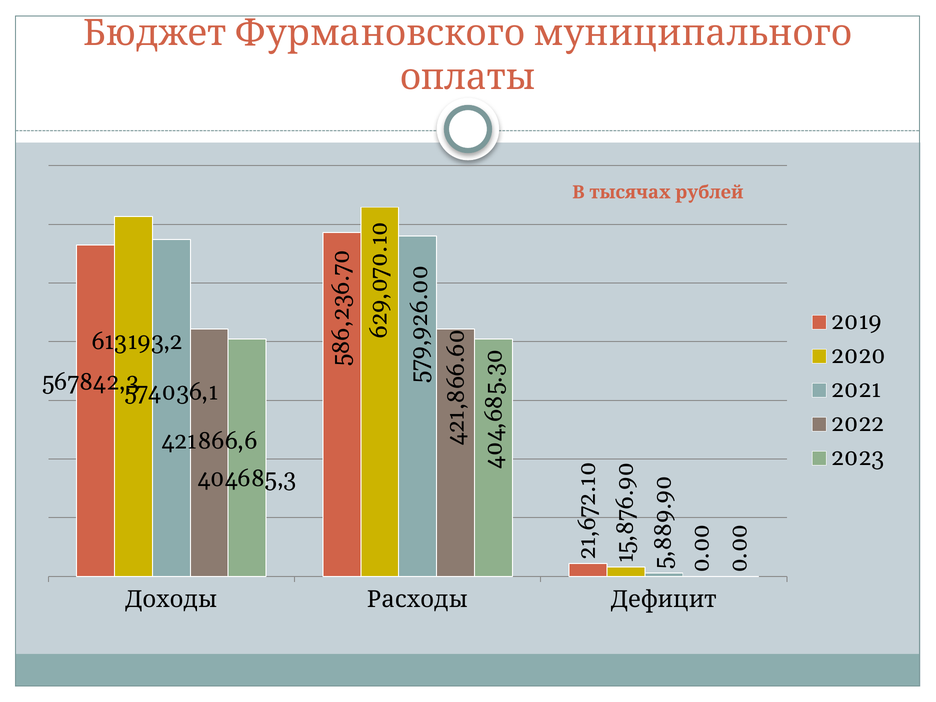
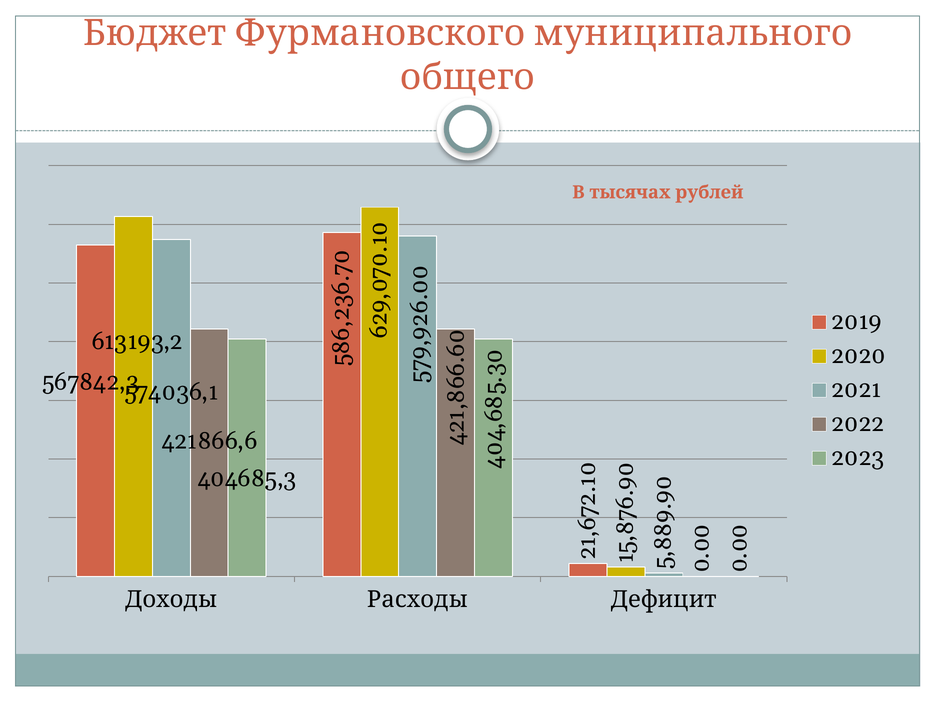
оплаты: оплаты -> общего
